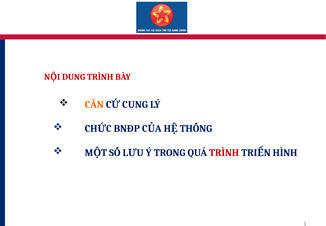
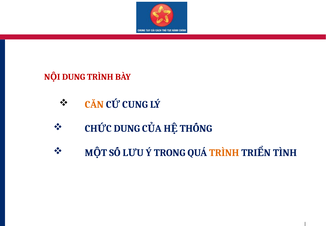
BNĐP at (127, 128): BNĐP -> DUNG
TRÌNH at (224, 153) colour: red -> orange
HÌNH: HÌNH -> TÌNH
